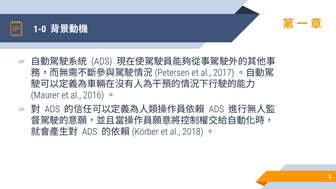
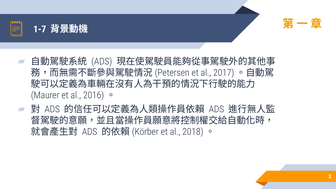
1-0: 1-0 -> 1-7
